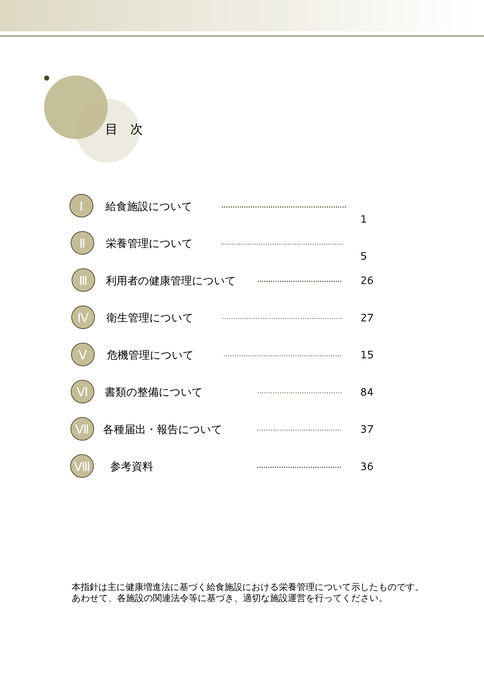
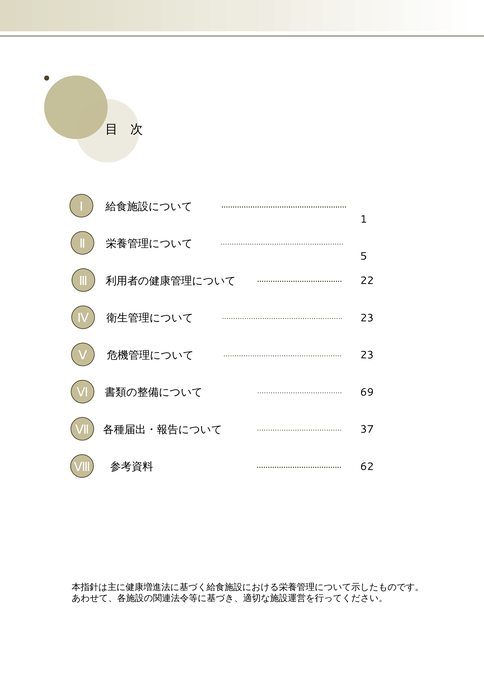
26: 26 -> 22
27 at (367, 318): 27 -> 23
15 at (367, 355): 15 -> 23
84: 84 -> 69
36: 36 -> 62
